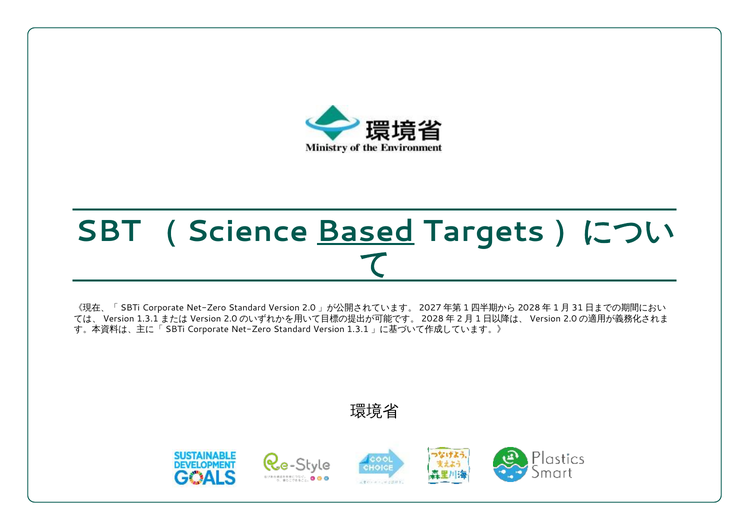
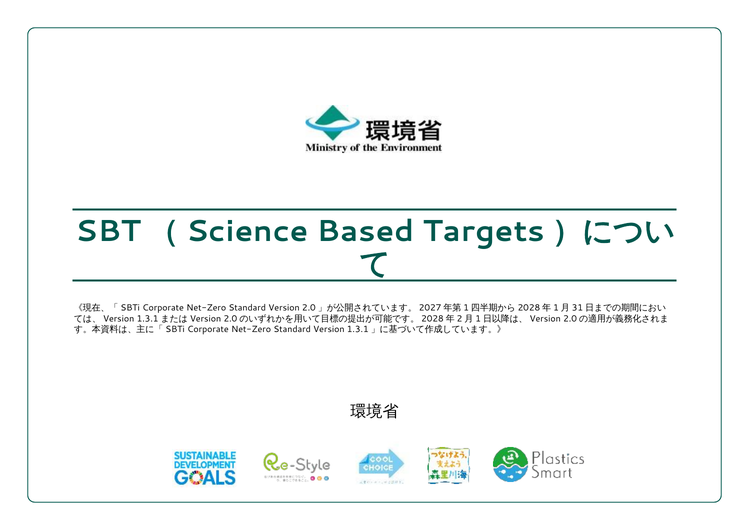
Based underline: present -> none
